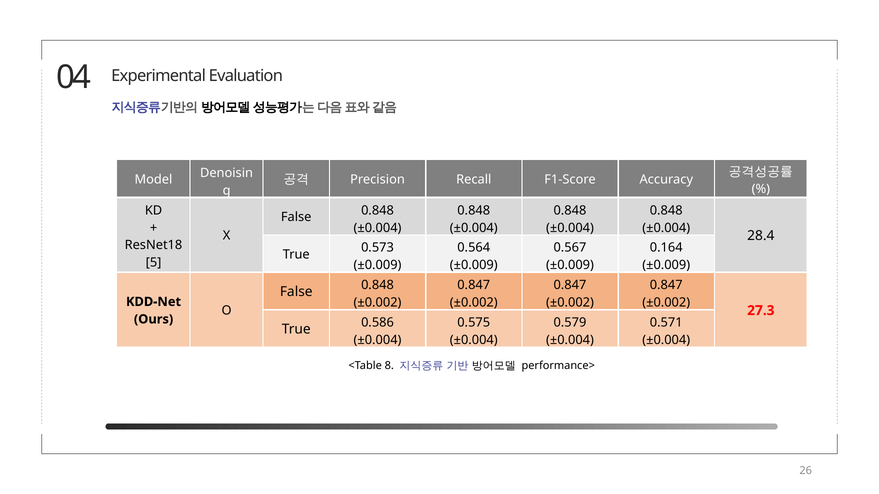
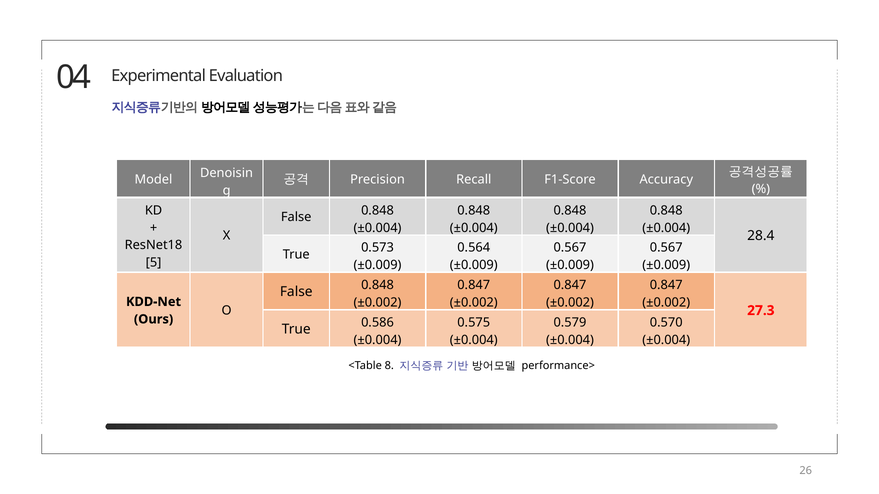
0.164 at (666, 248): 0.164 -> 0.567
0.571: 0.571 -> 0.570
